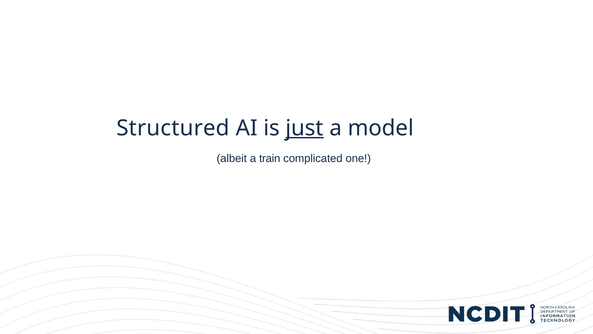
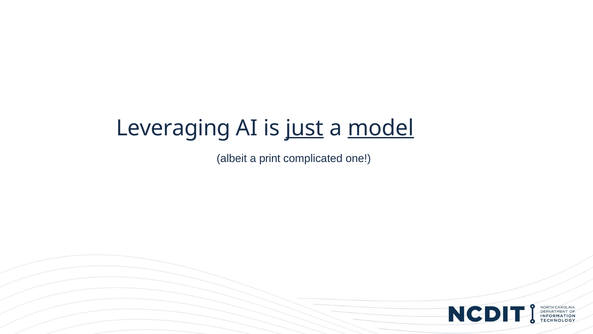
Structured: Structured -> Leveraging
model underline: none -> present
train: train -> print
